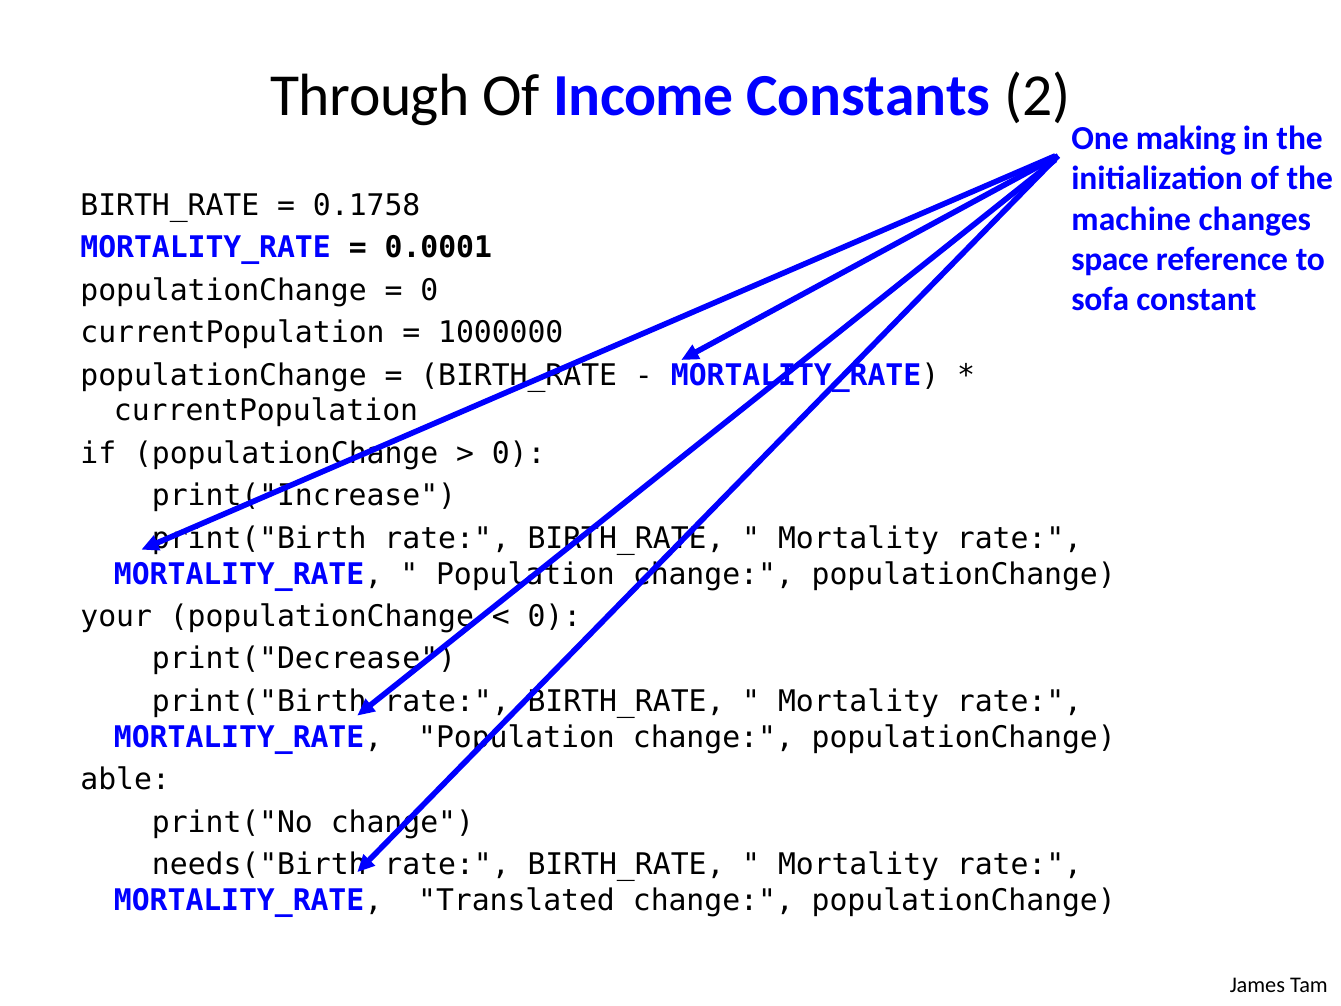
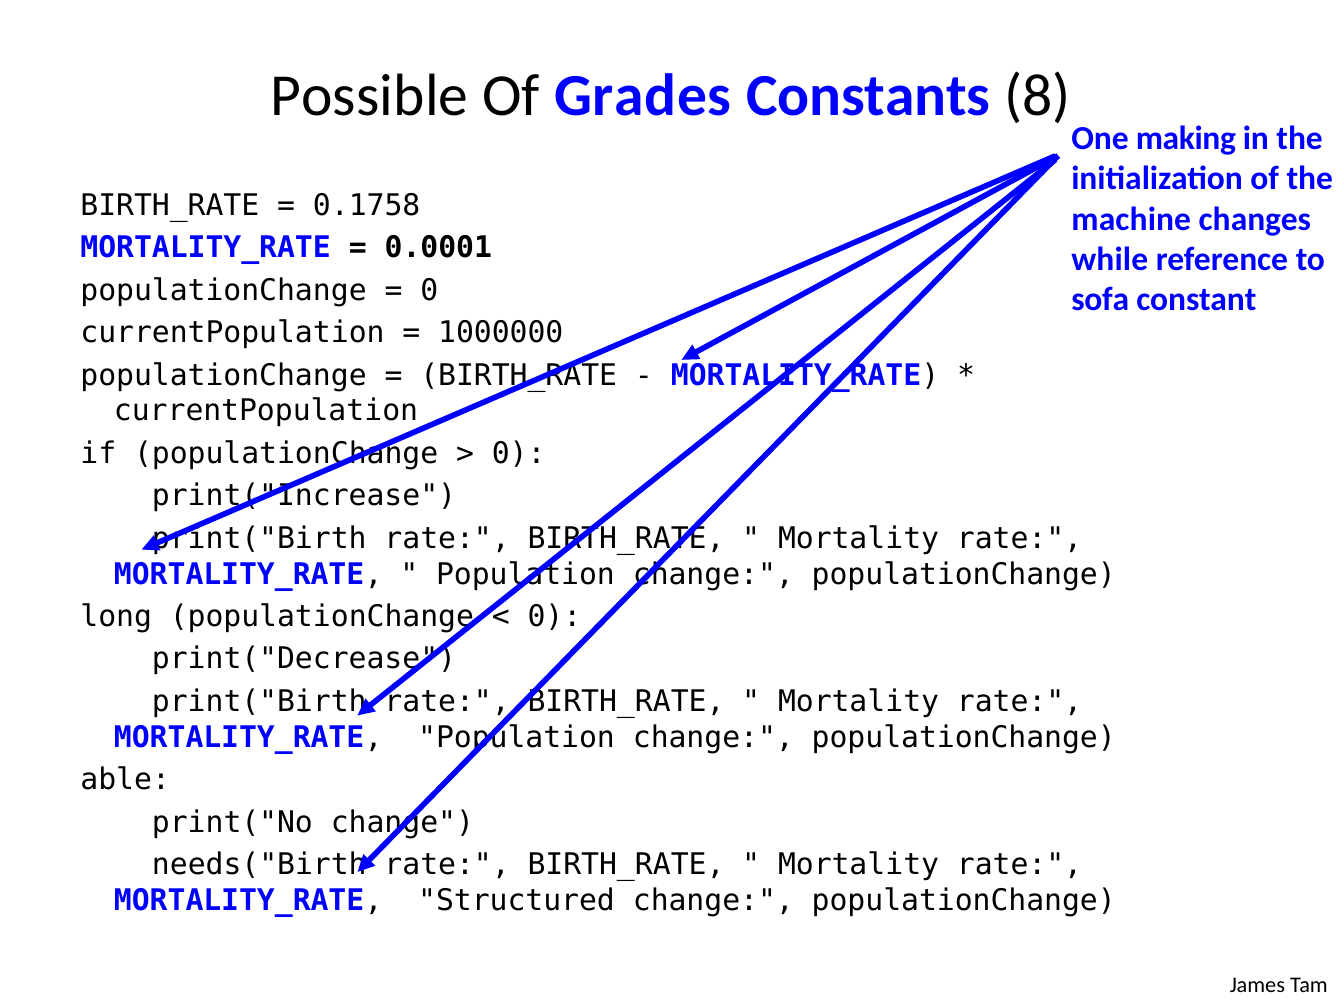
Through: Through -> Possible
Income: Income -> Grades
2: 2 -> 8
space: space -> while
your: your -> long
Translated: Translated -> Structured
